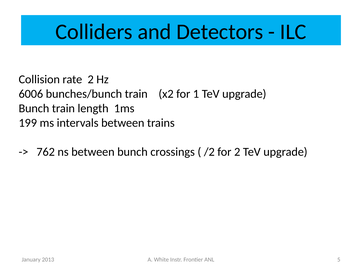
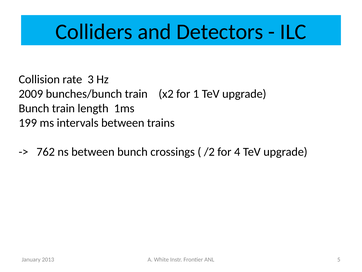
rate 2: 2 -> 3
6006: 6006 -> 2009
for 2: 2 -> 4
